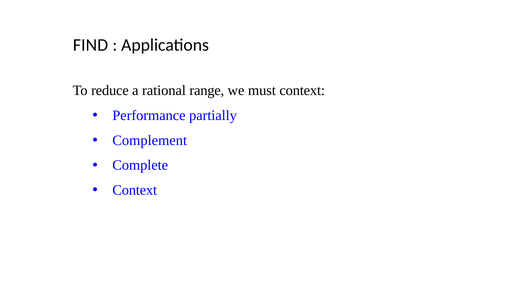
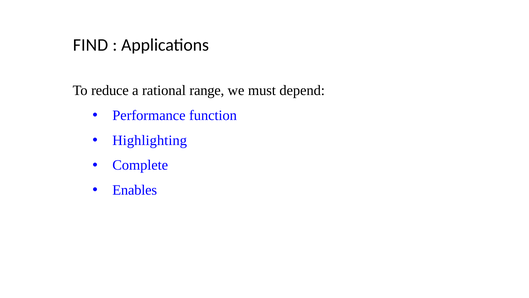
must context: context -> depend
partially: partially -> function
Complement: Complement -> Highlighting
Context at (135, 190): Context -> Enables
